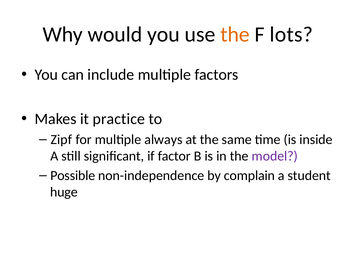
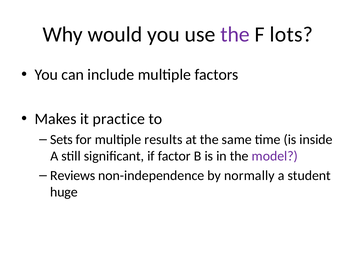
the at (235, 34) colour: orange -> purple
Zipf: Zipf -> Sets
always: always -> results
Possible: Possible -> Reviews
complain: complain -> normally
